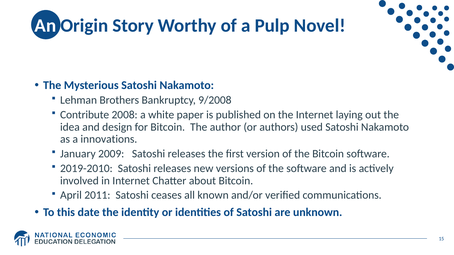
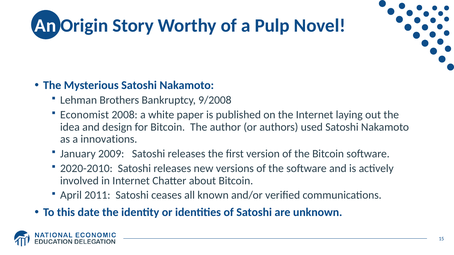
Contribute: Contribute -> Economist
2019-2010: 2019-2010 -> 2020-2010
